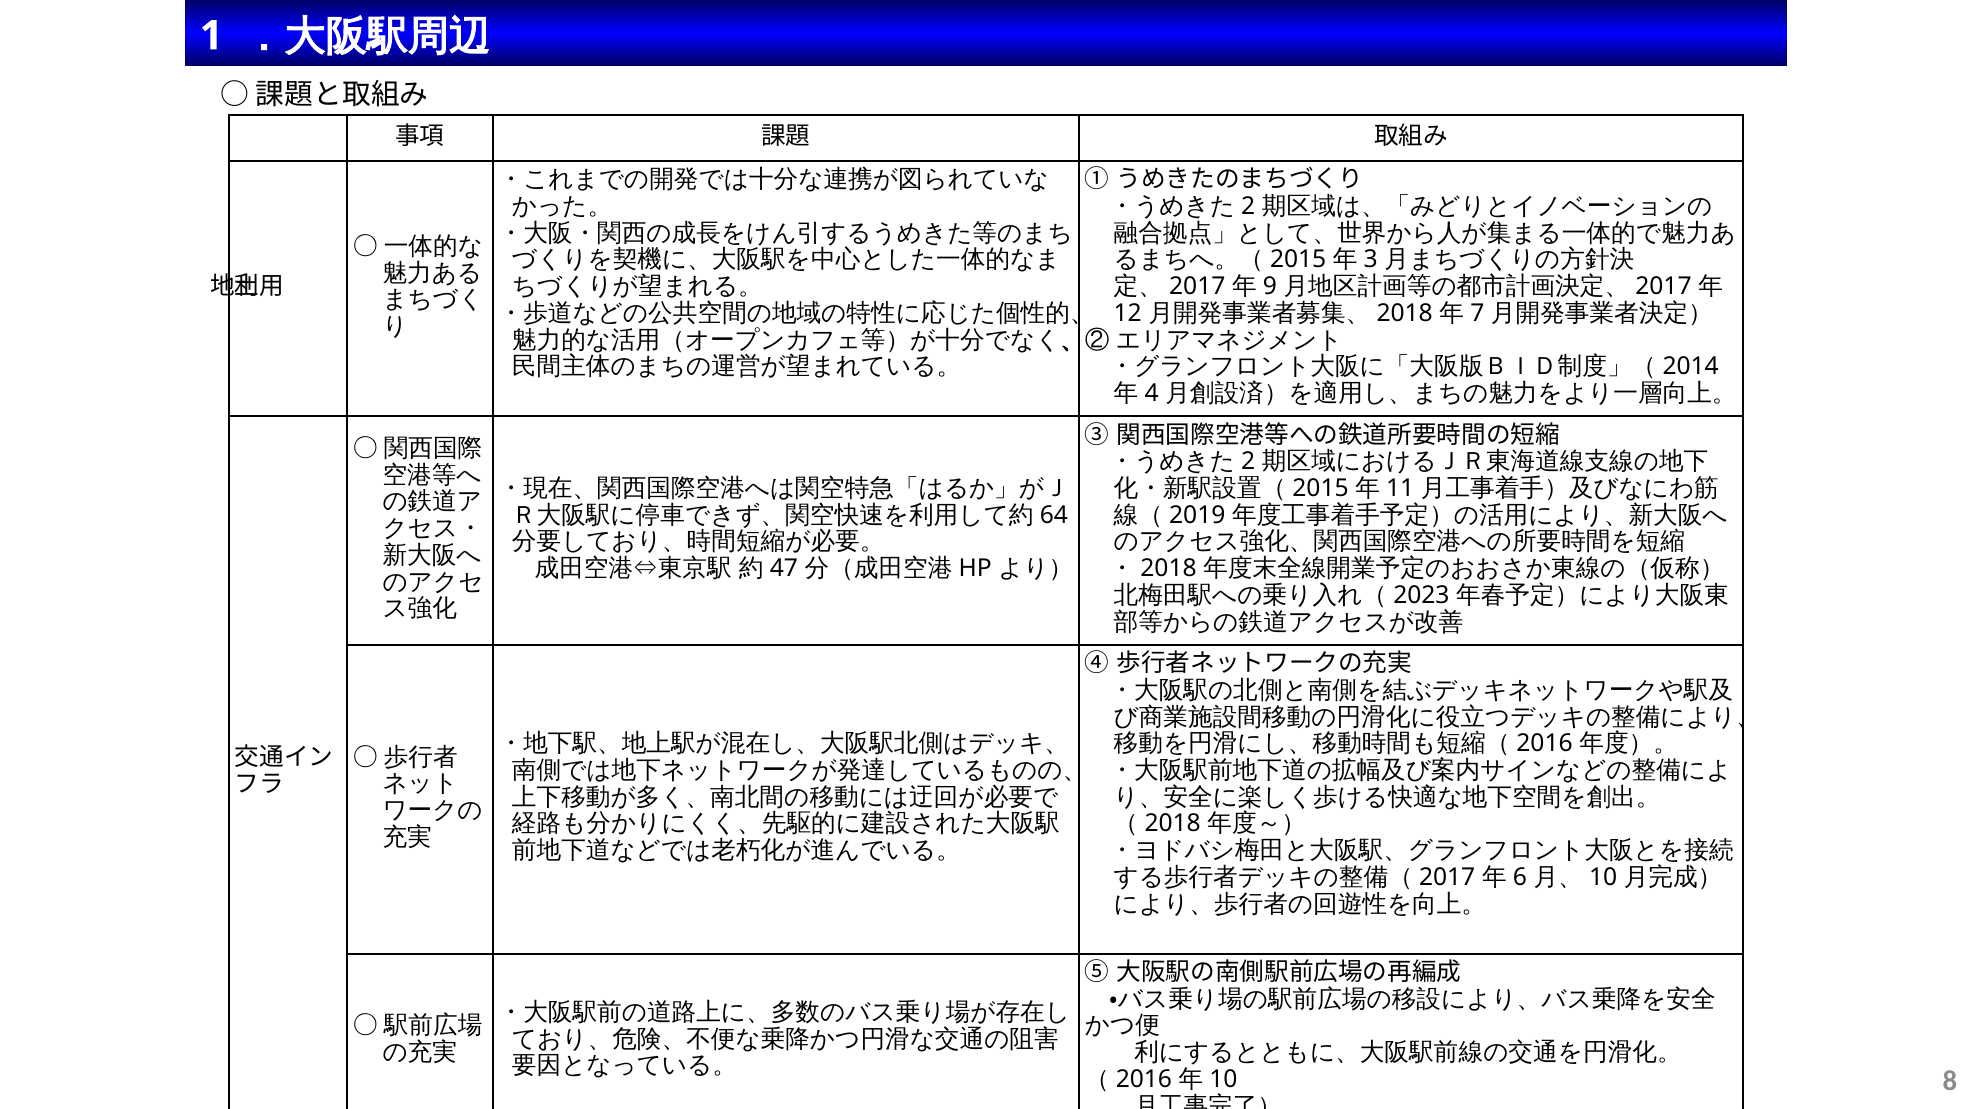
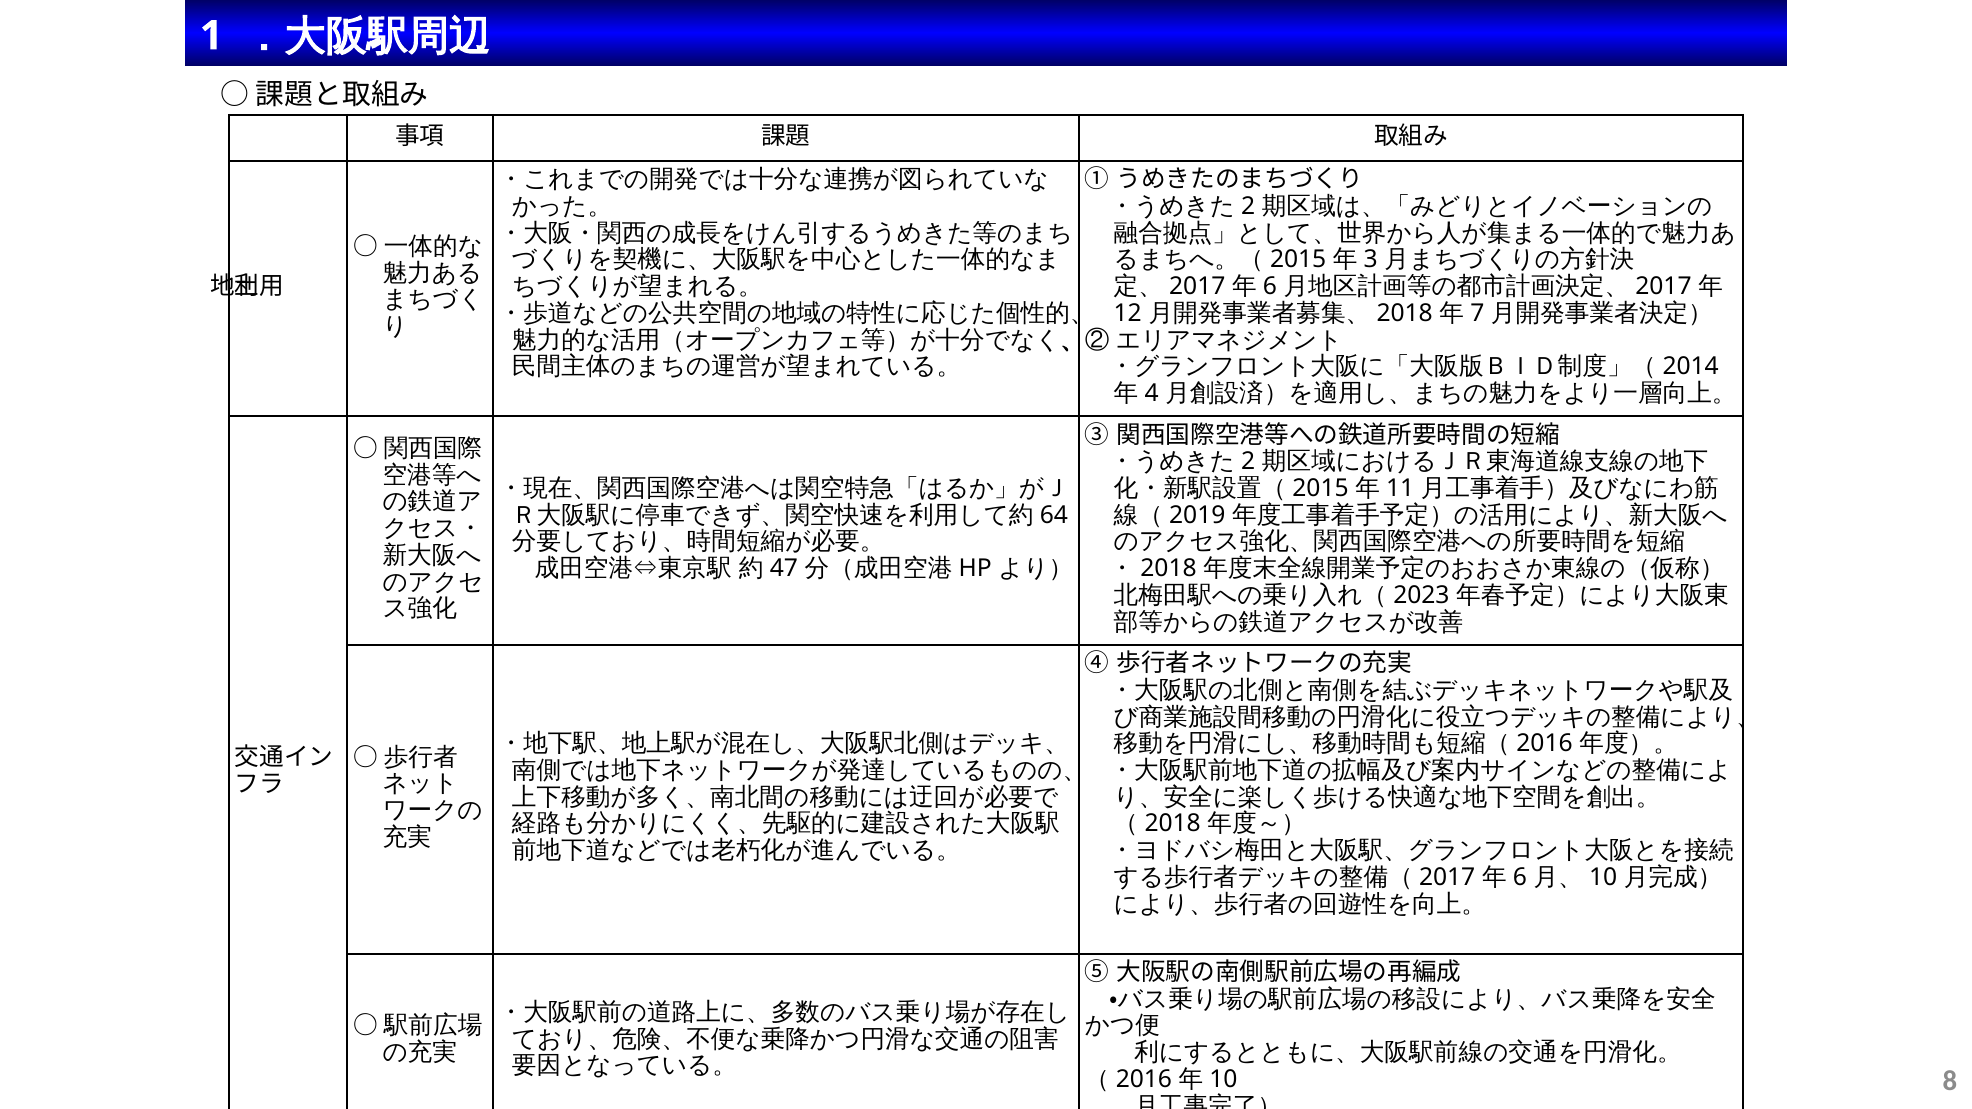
9 at (1270, 287): 9 -> 6
